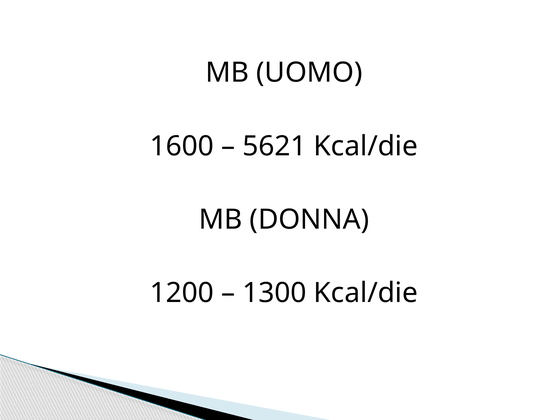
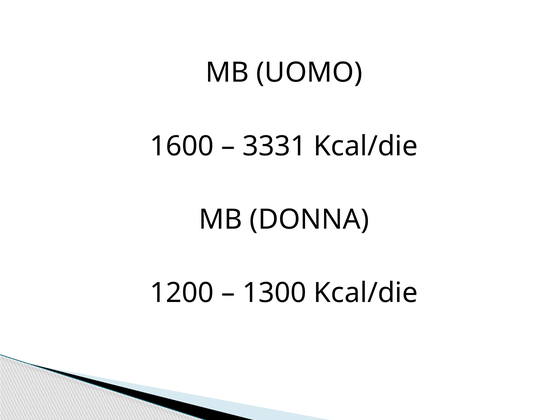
5621: 5621 -> 3331
